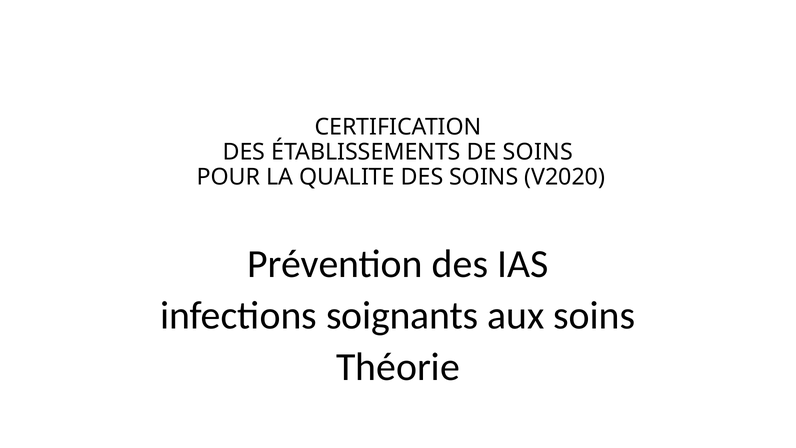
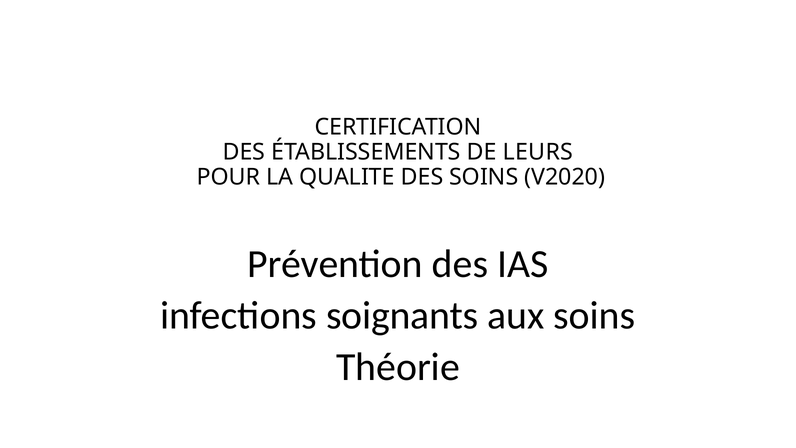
DE SOINS: SOINS -> LEURS
